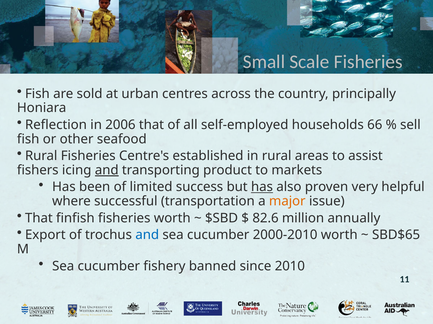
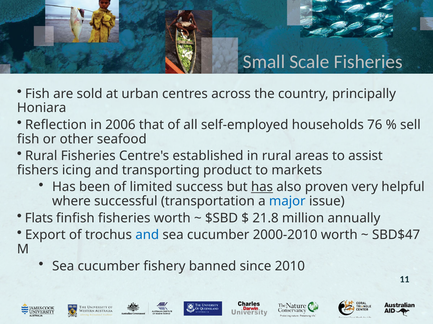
66: 66 -> 76
and at (107, 171) underline: present -> none
major colour: orange -> blue
That at (39, 219): That -> Flats
82.6: 82.6 -> 21.8
SBD$65: SBD$65 -> SBD$47
